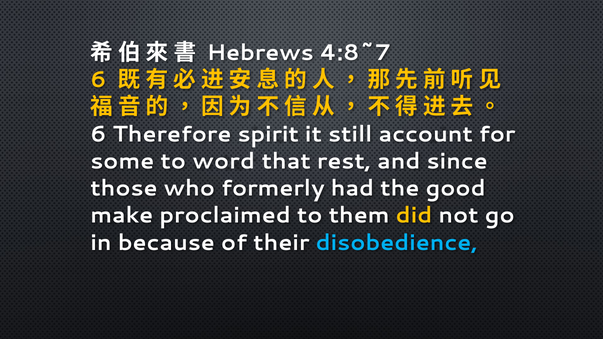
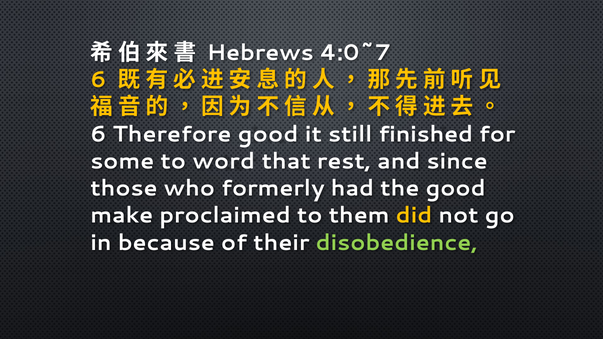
4:8~7: 4:8~7 -> 4:0~7
Therefore spirit: spirit -> good
account: account -> finished
disobedience colour: light blue -> light green
